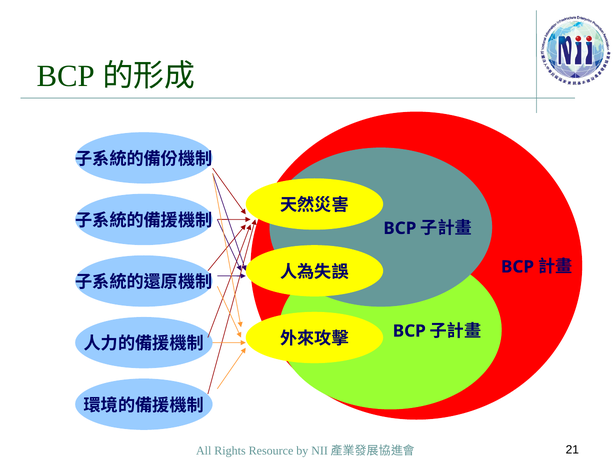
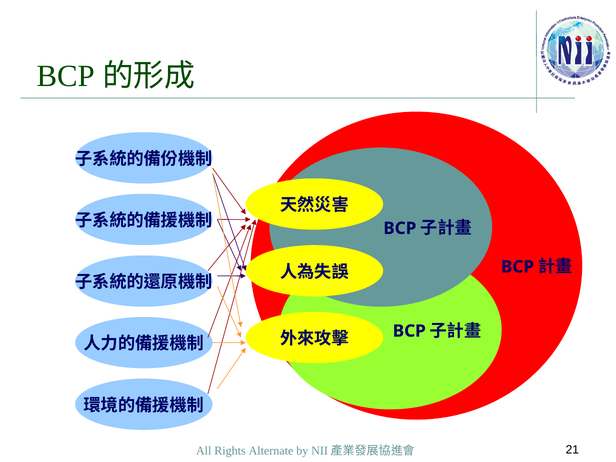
Resource: Resource -> Alternate
